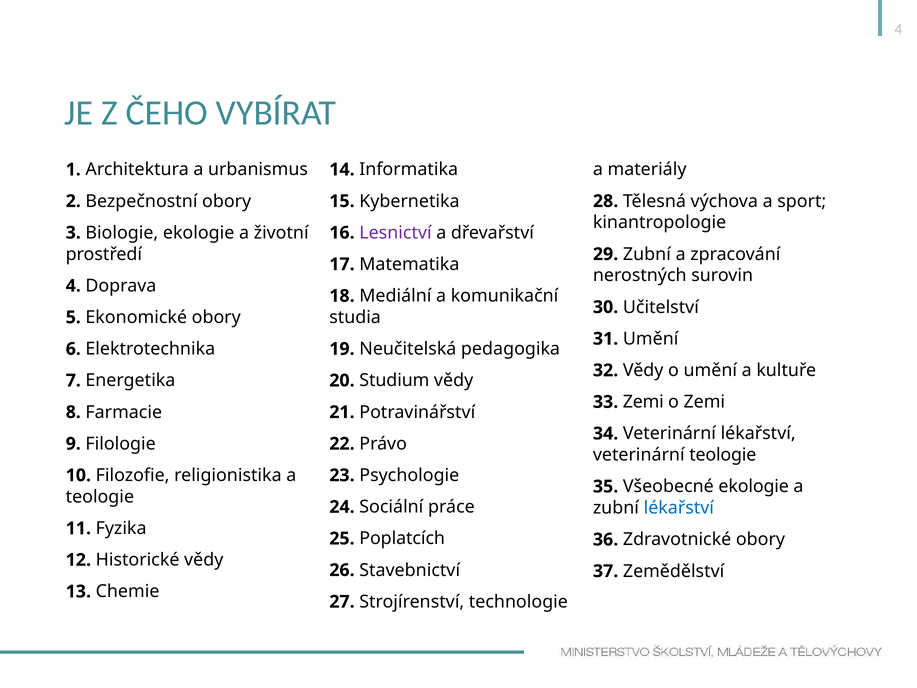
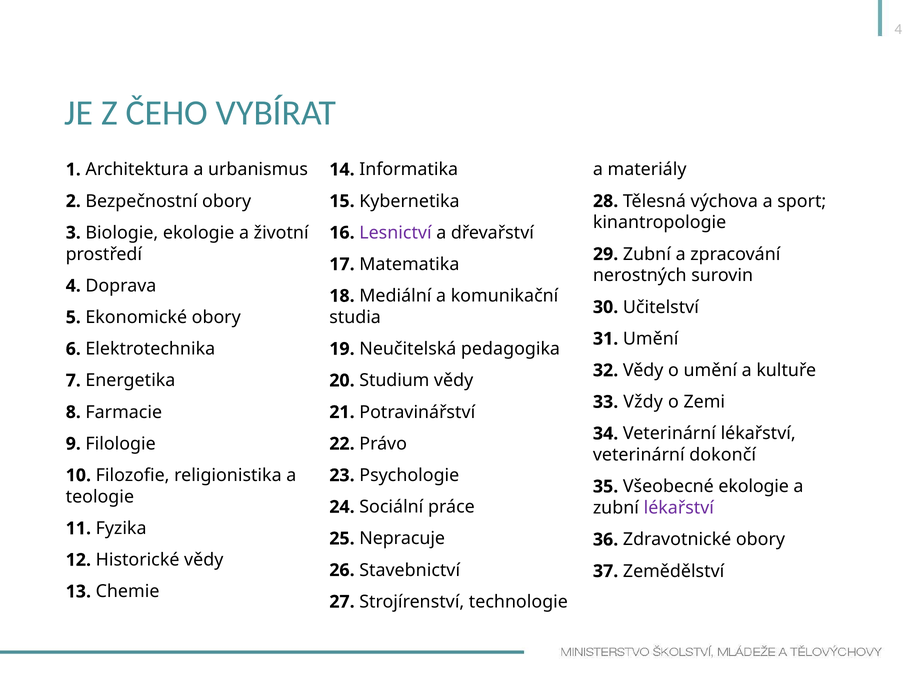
33 Zemi: Zemi -> Vždy
veterinární teologie: teologie -> dokončí
lékařství at (679, 508) colour: blue -> purple
Poplatcích: Poplatcích -> Nepracuje
